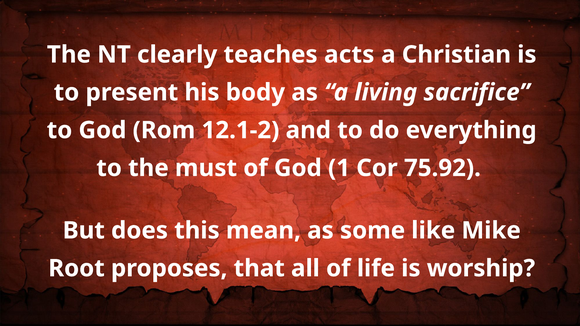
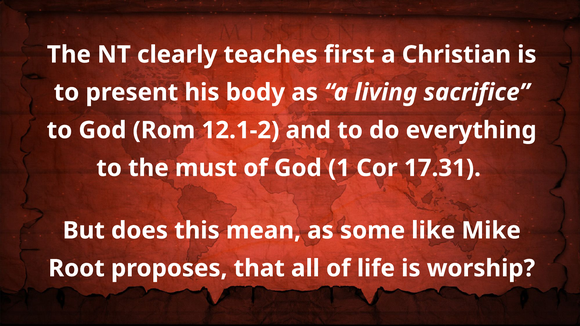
acts: acts -> first
75.92: 75.92 -> 17.31
